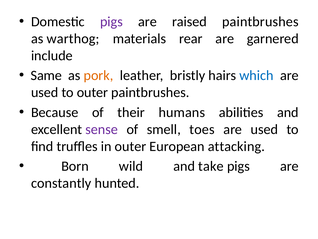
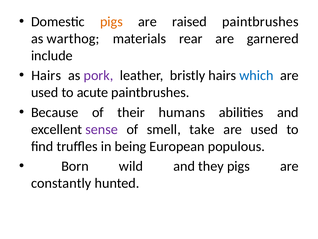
pigs at (111, 22) colour: purple -> orange
Same at (46, 75): Same -> Hairs
pork colour: orange -> purple
to outer: outer -> acute
toes: toes -> take
in outer: outer -> being
attacking: attacking -> populous
take: take -> they
